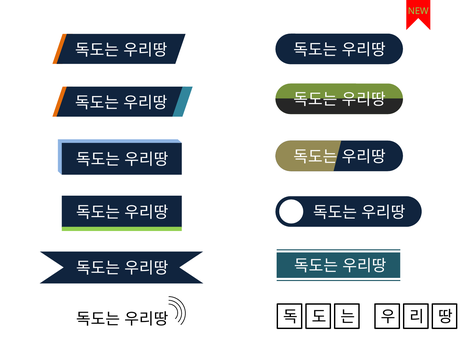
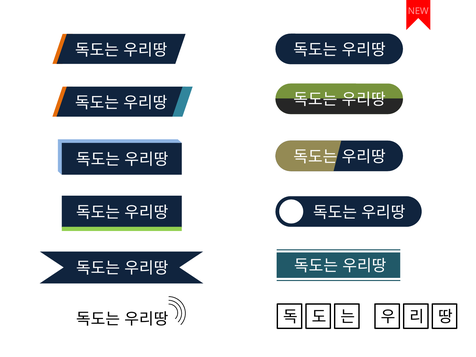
NEW colour: light green -> pink
